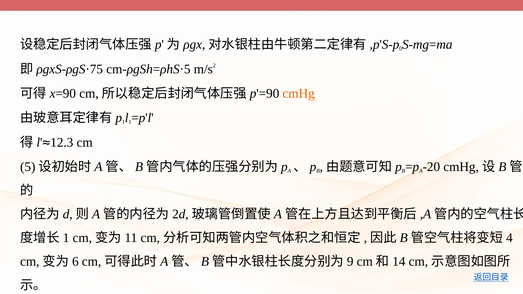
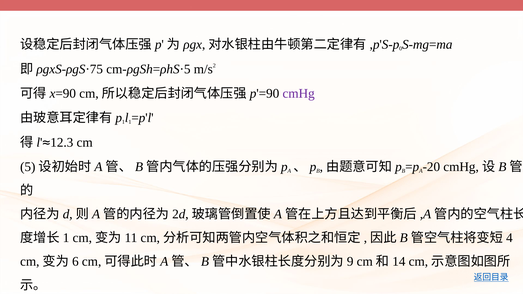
cmHg colour: orange -> purple
